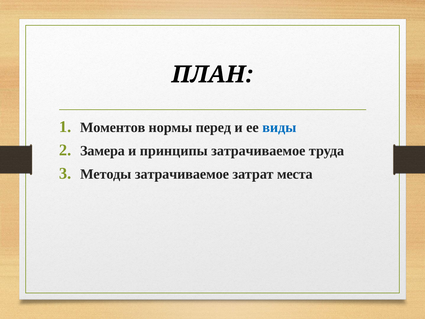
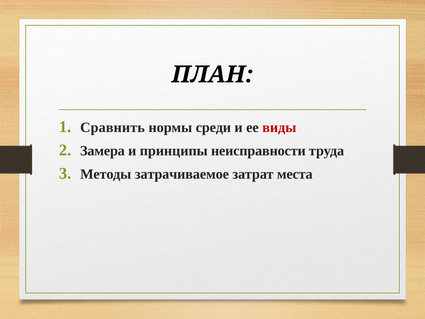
Моментов: Моментов -> Сравнить
перед: перед -> среди
виды colour: blue -> red
принципы затрачиваемое: затрачиваемое -> неисправности
